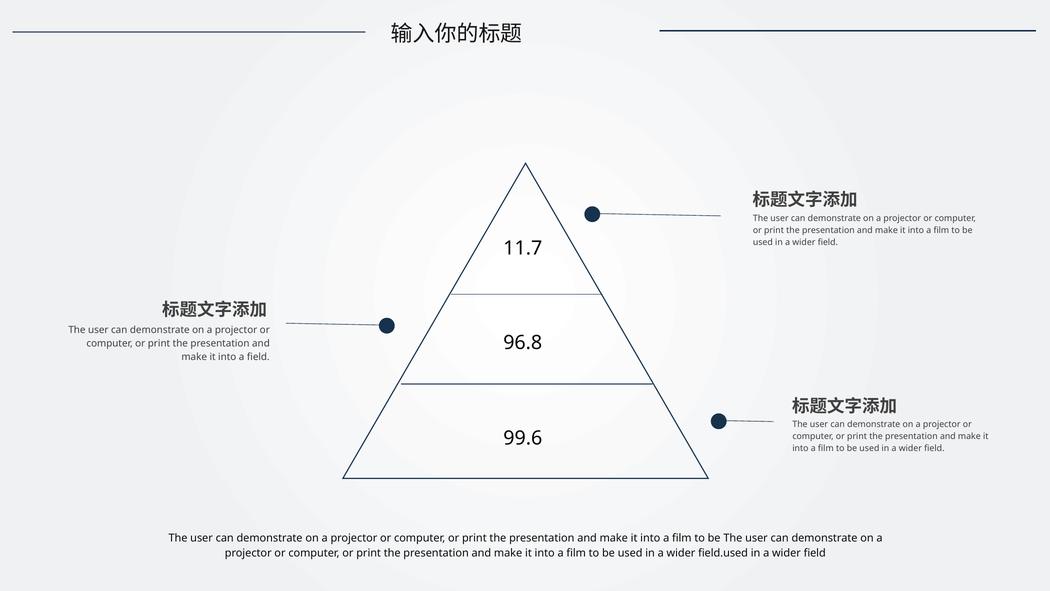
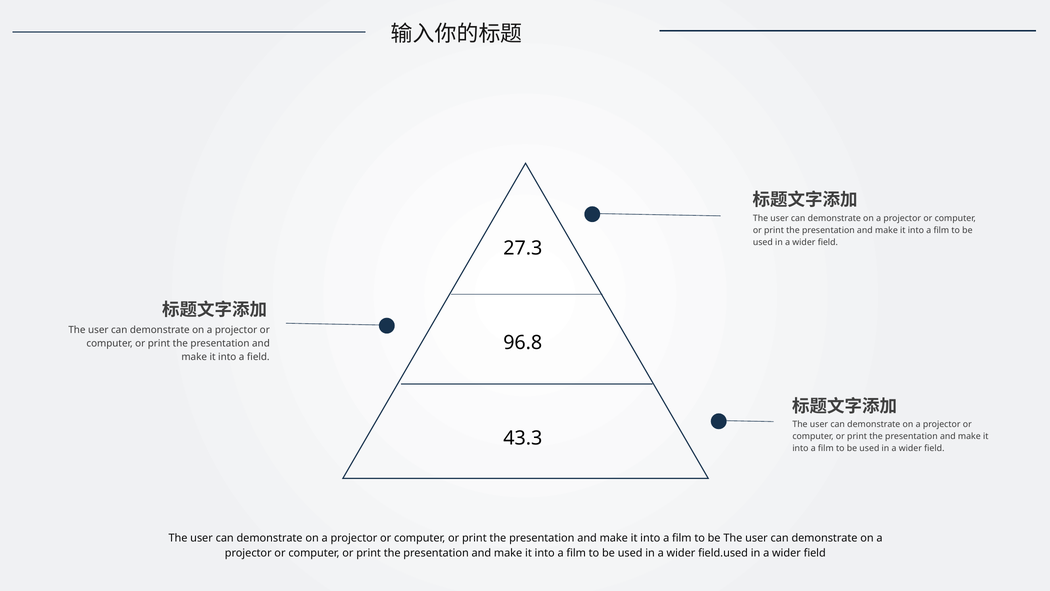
11.7: 11.7 -> 27.3
99.6: 99.6 -> 43.3
